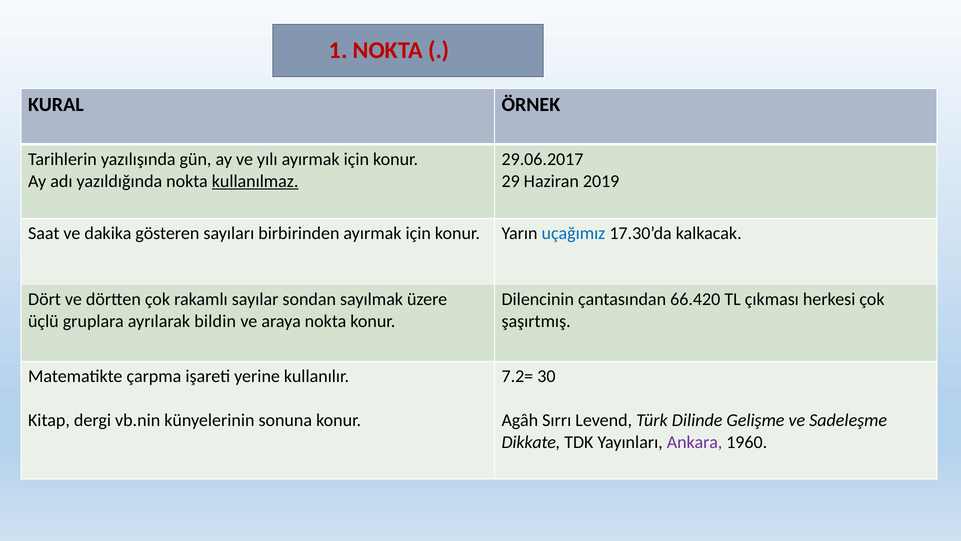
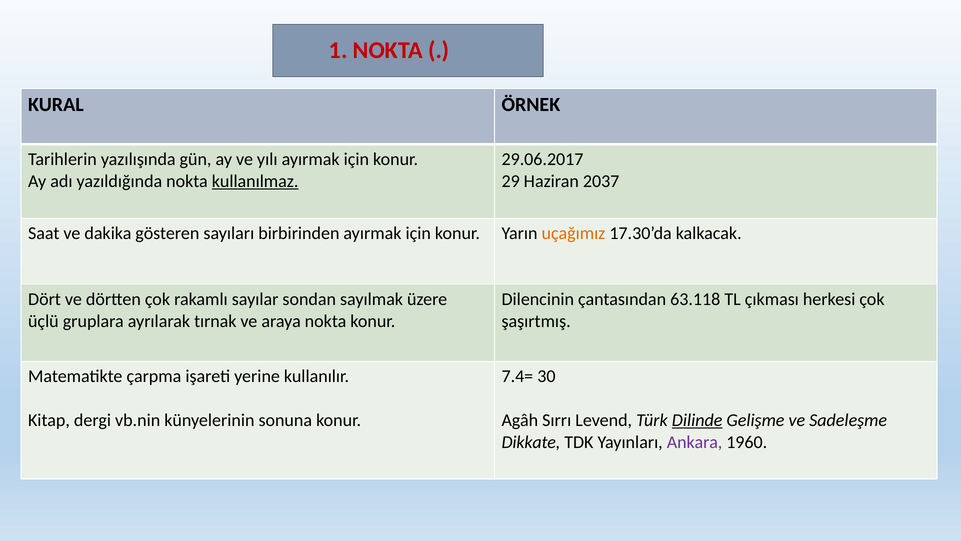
2019: 2019 -> 2037
uçağımız colour: blue -> orange
66.420: 66.420 -> 63.118
bildin: bildin -> tırnak
7.2=: 7.2= -> 7.4=
Dilinde underline: none -> present
